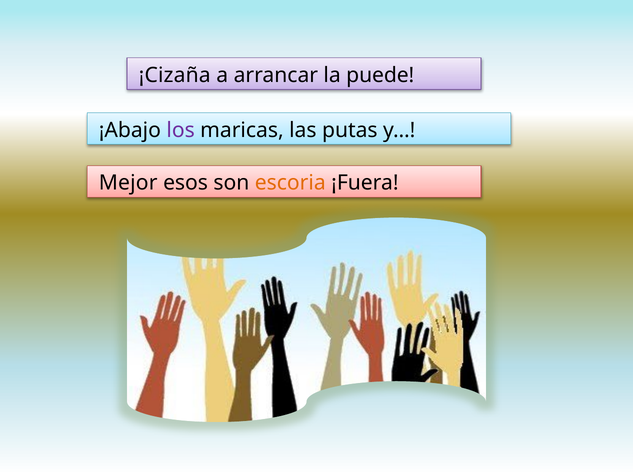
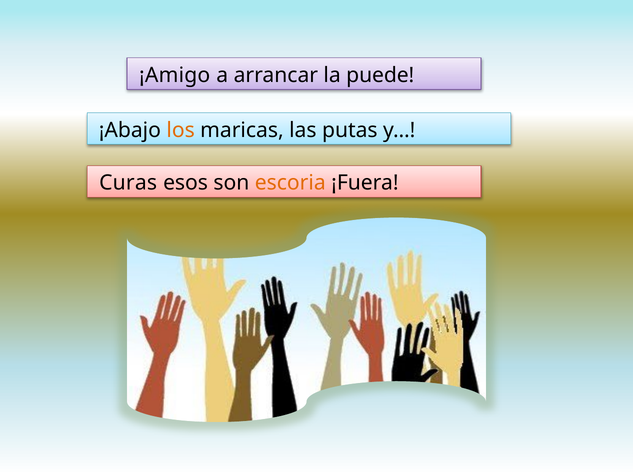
¡Cizaña: ¡Cizaña -> ¡Amigo
los colour: purple -> orange
Mejor: Mejor -> Curas
